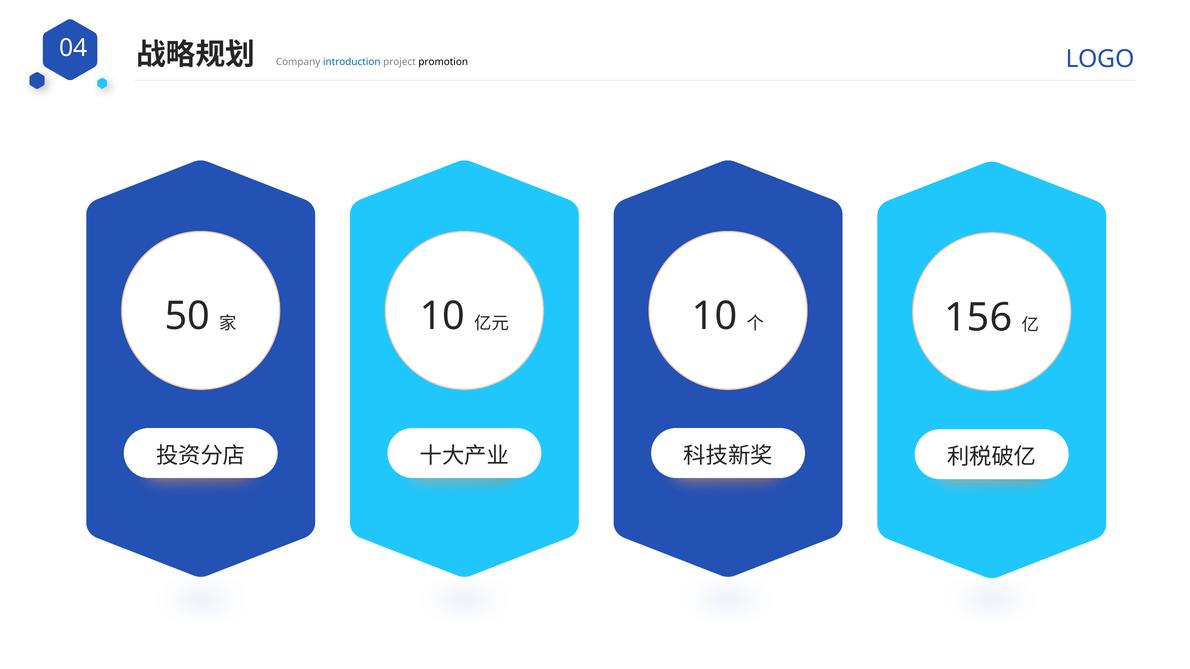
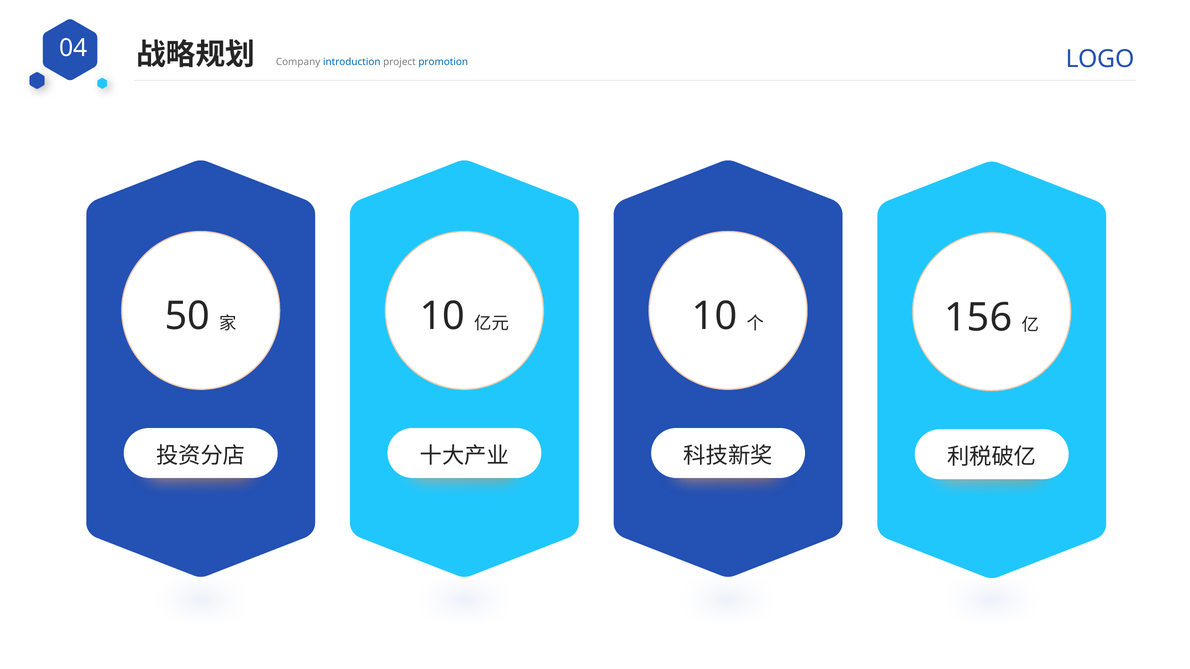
promotion colour: black -> blue
